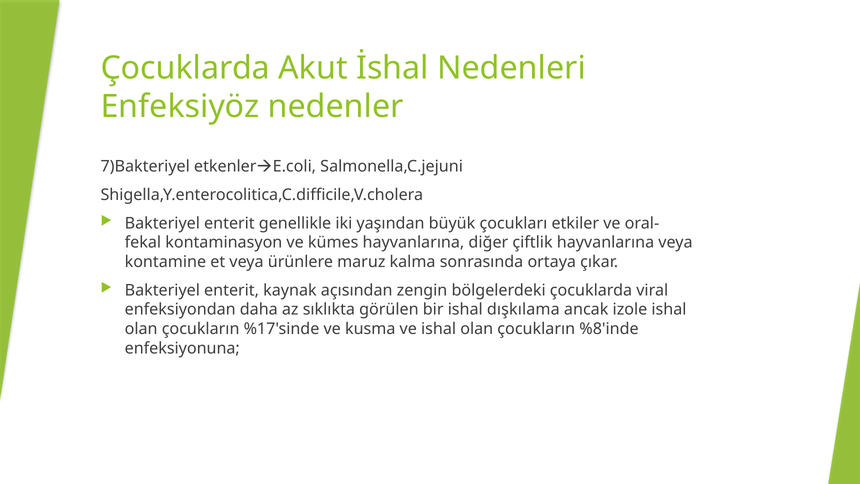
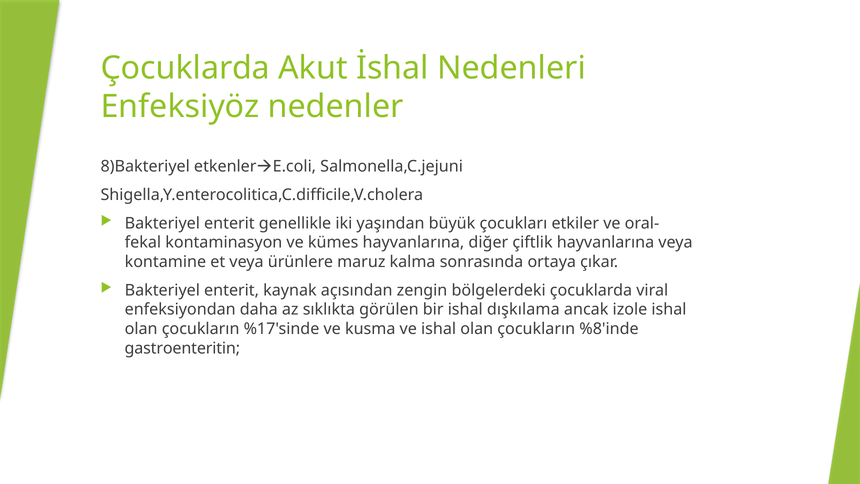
7)Bakteriyel: 7)Bakteriyel -> 8)Bakteriyel
enfeksiyonuna: enfeksiyonuna -> gastroenteritin
